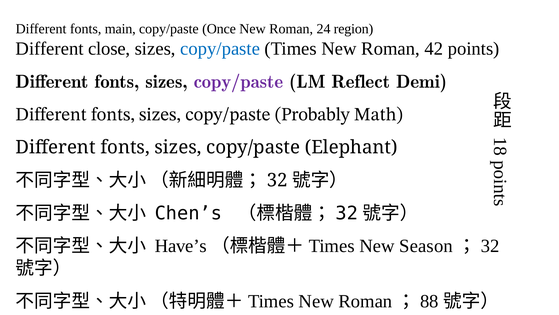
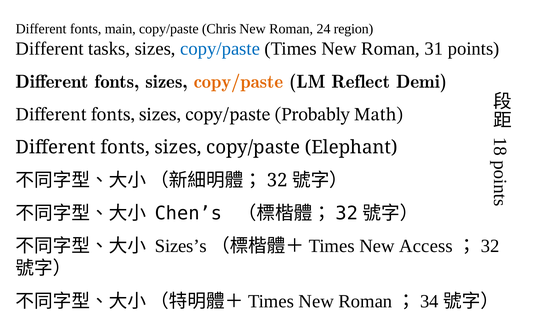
Once: Once -> Chris
close: close -> tasks
42: 42 -> 31
copy/paste at (238, 81) colour: purple -> orange
Have’s: Have’s -> Sizes’s
Season: Season -> Access
88: 88 -> 34
